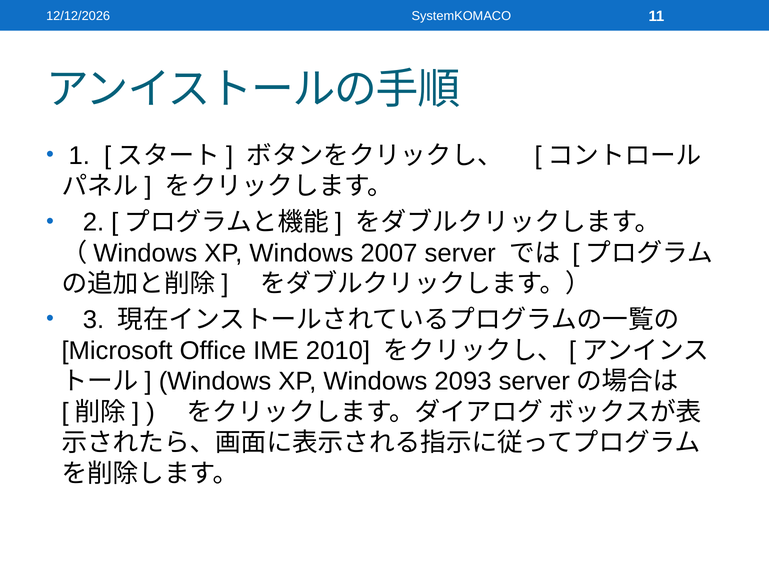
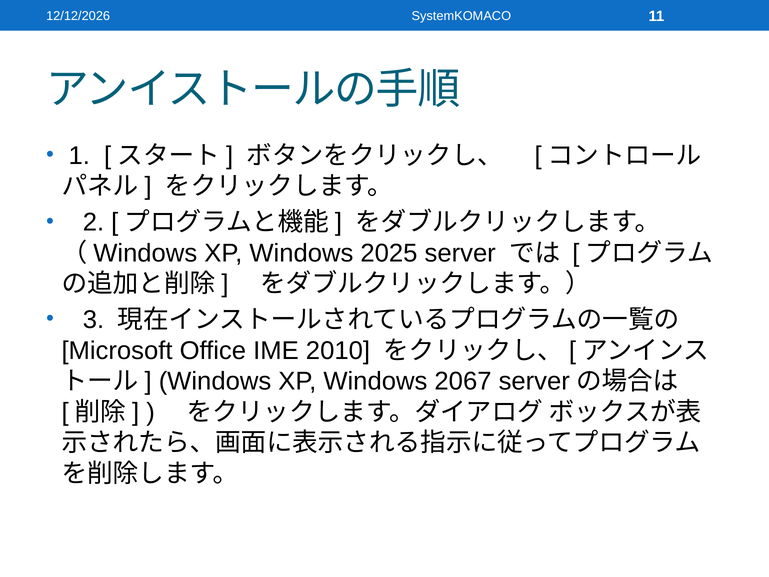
2007: 2007 -> 2025
2093: 2093 -> 2067
